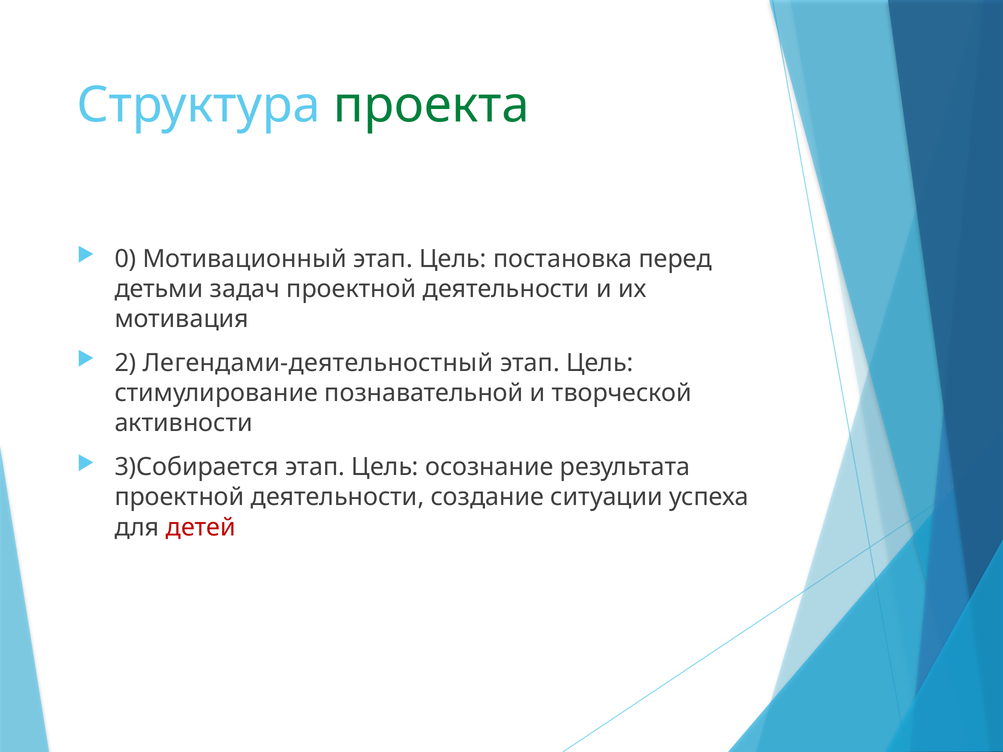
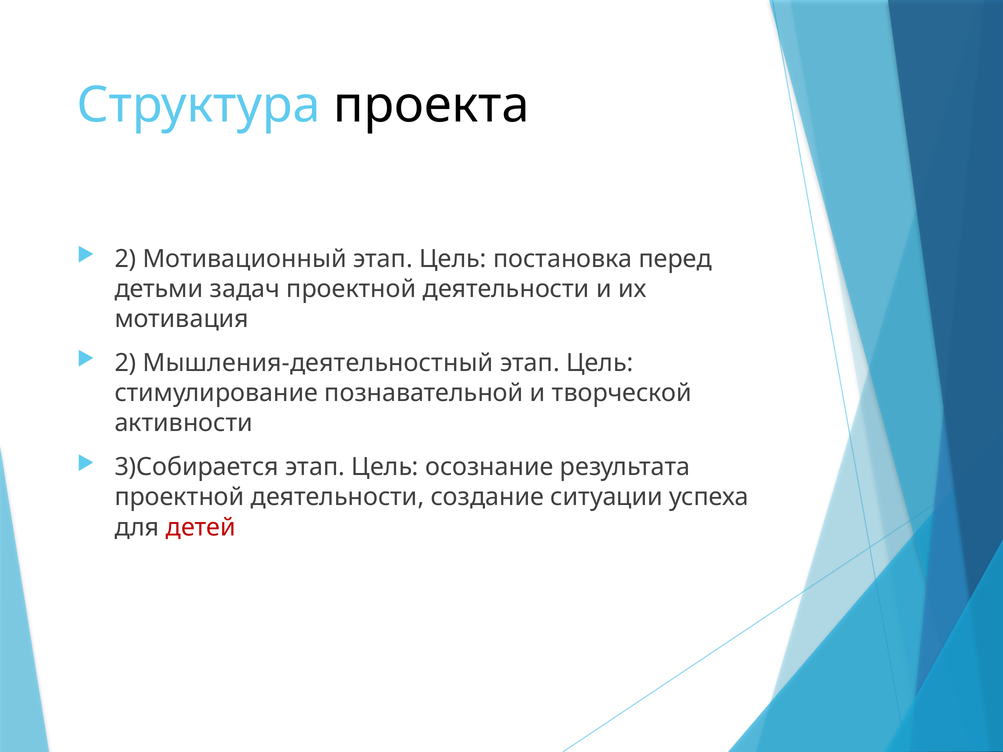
проекта colour: green -> black
0 at (125, 259): 0 -> 2
Легендами-деятельностный: Легендами-деятельностный -> Мышления-деятельностный
